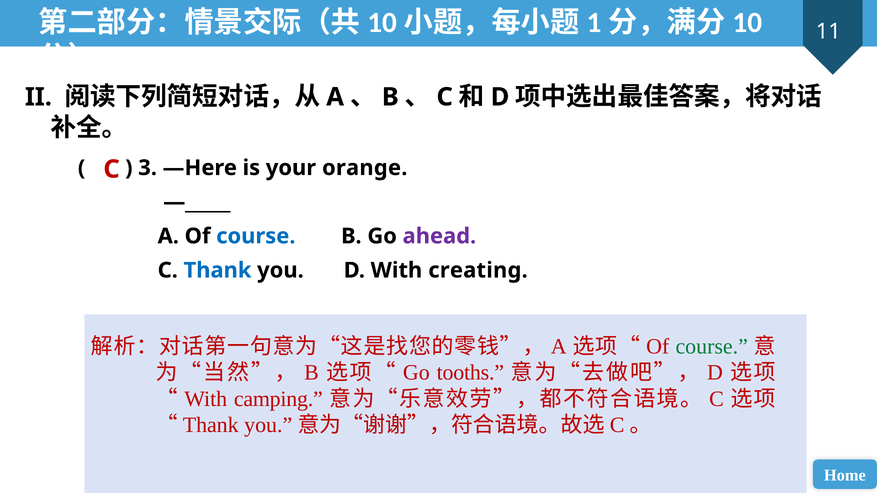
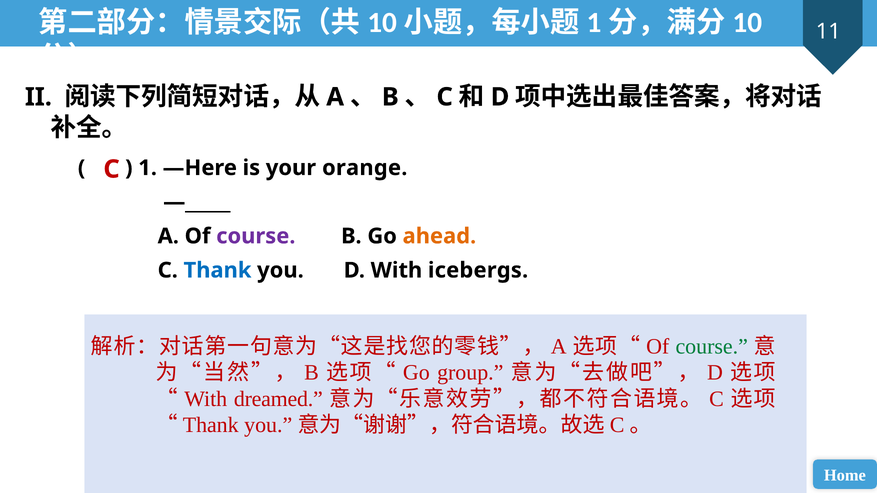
3: 3 -> 1
course at (256, 236) colour: blue -> purple
ahead colour: purple -> orange
creating: creating -> icebergs
tooths: tooths -> group
camping: camping -> dreamed
